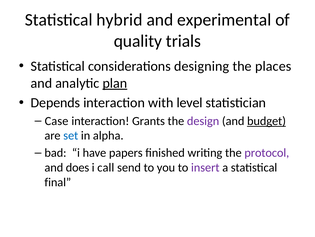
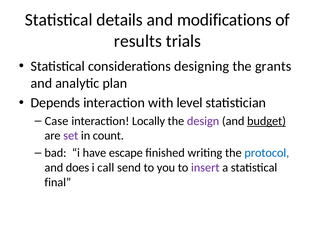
hybrid: hybrid -> details
experimental: experimental -> modifications
quality: quality -> results
places: places -> grants
plan underline: present -> none
Grants: Grants -> Locally
set colour: blue -> purple
alpha: alpha -> count
papers: papers -> escape
protocol colour: purple -> blue
